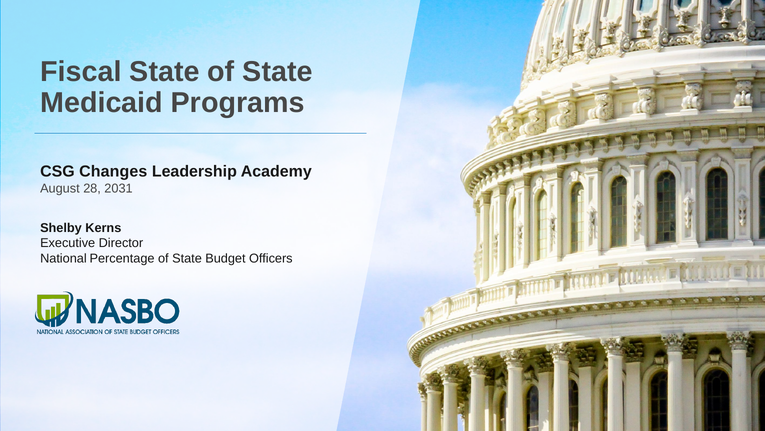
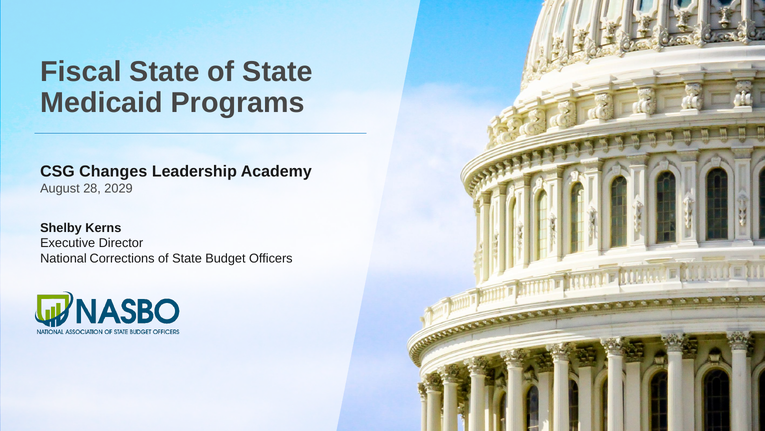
2031: 2031 -> 2029
Percentage: Percentage -> Corrections
